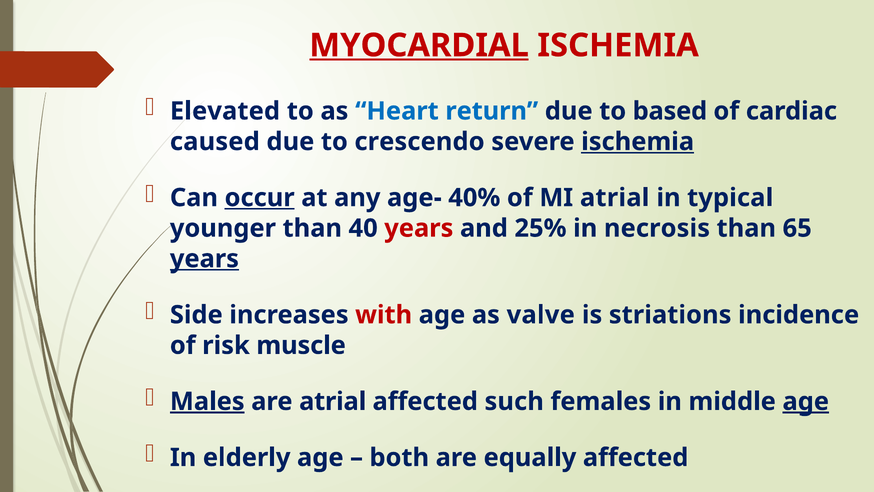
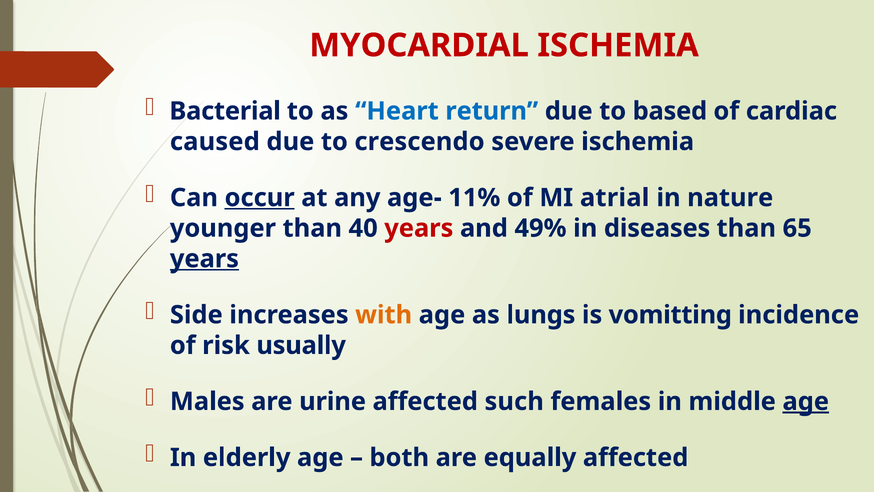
MYOCARDIAL underline: present -> none
Elevated: Elevated -> Bacterial
ischemia at (638, 142) underline: present -> none
40%: 40% -> 11%
typical: typical -> nature
25%: 25% -> 49%
necrosis: necrosis -> diseases
with colour: red -> orange
valve: valve -> lungs
striations: striations -> vomitting
muscle: muscle -> usually
Males underline: present -> none
are atrial: atrial -> urine
